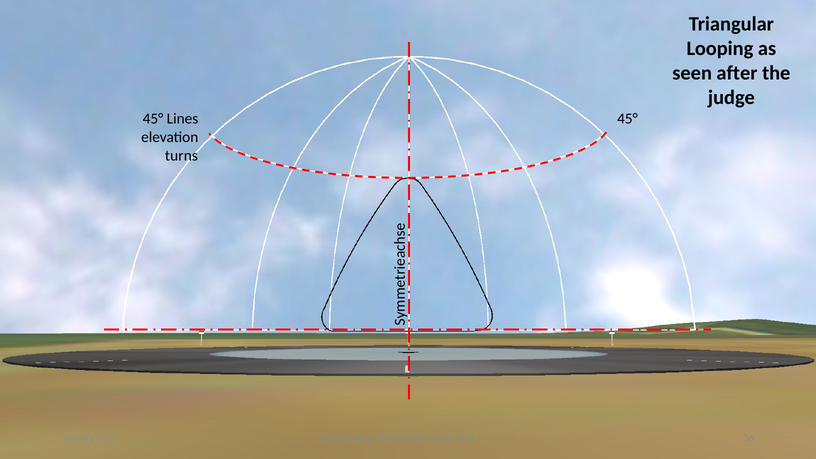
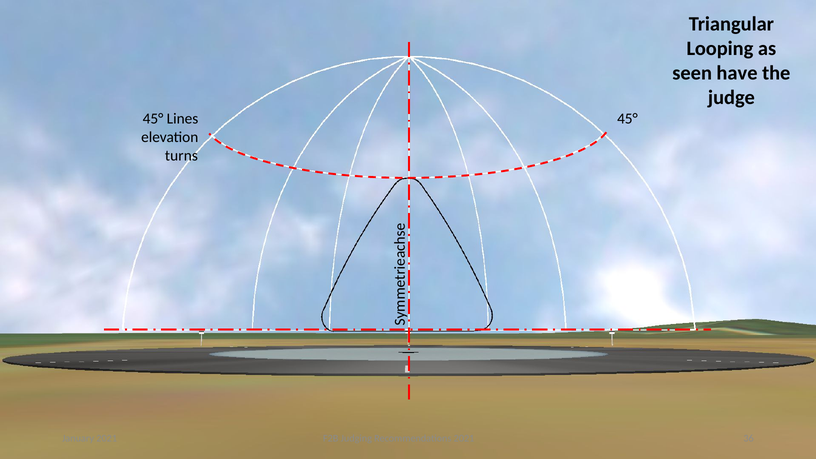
after: after -> have
